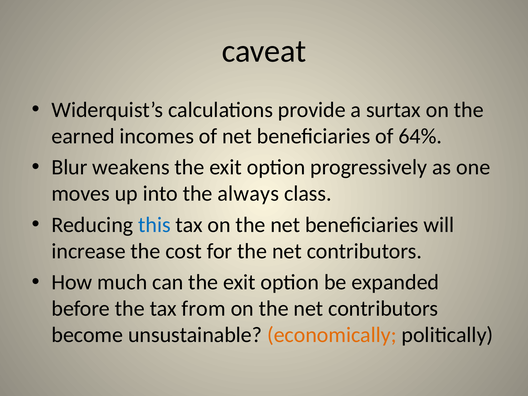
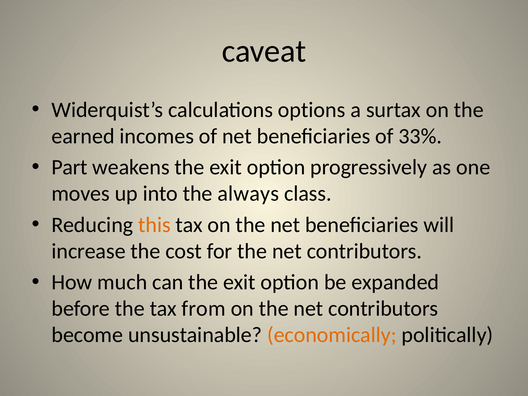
provide: provide -> options
64%: 64% -> 33%
Blur: Blur -> Part
this colour: blue -> orange
